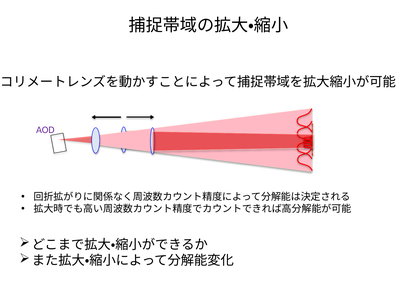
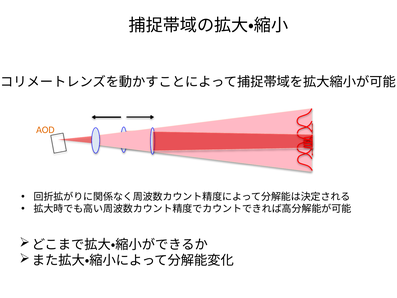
AOD colour: purple -> orange
